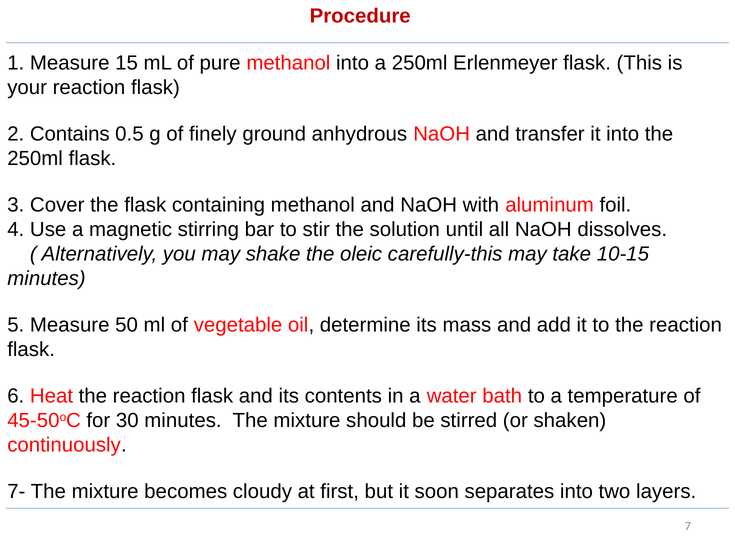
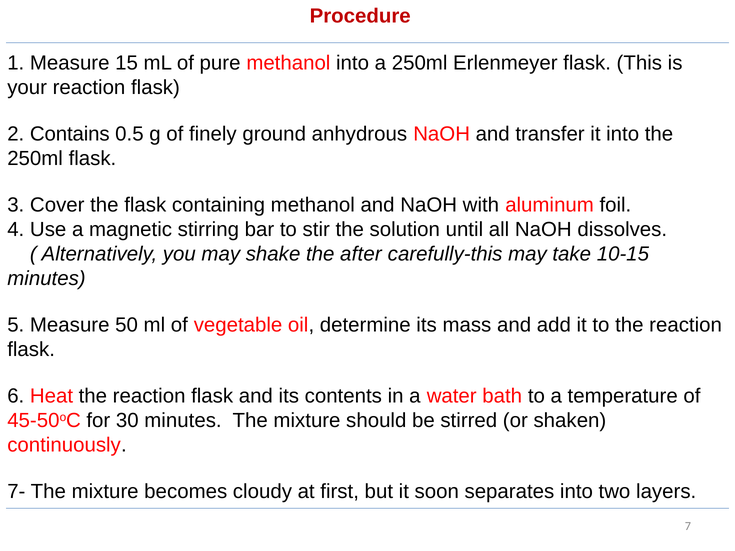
oleic: oleic -> after
